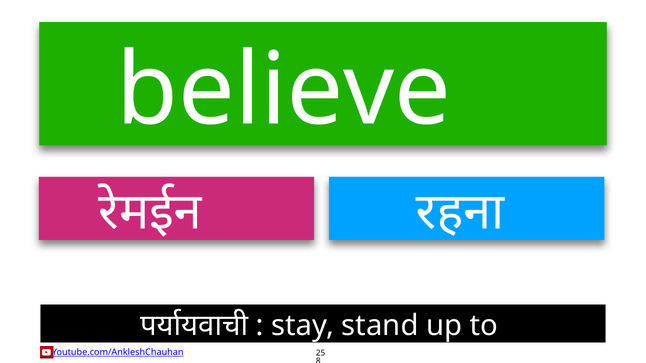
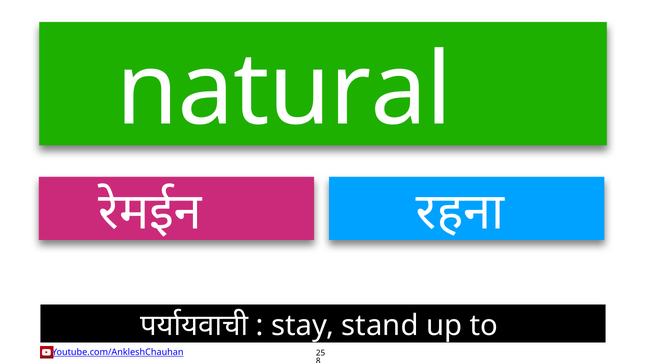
believe: believe -> natural
